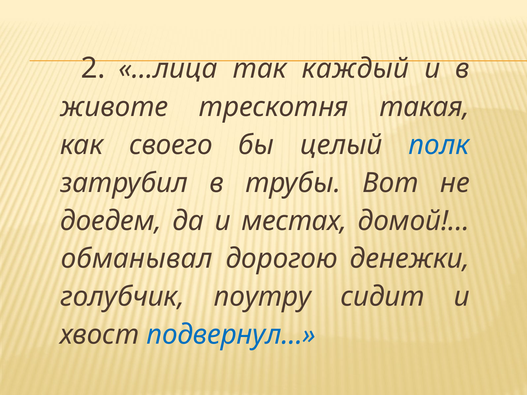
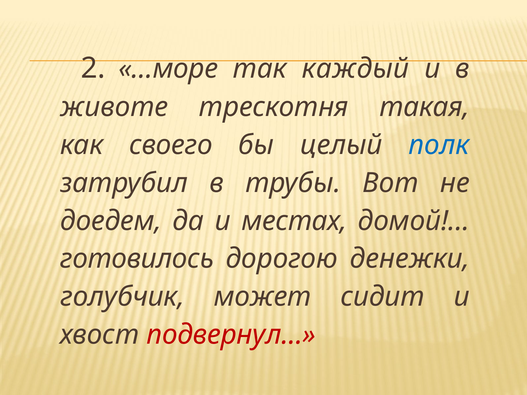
…лица: …лица -> …море
обманывал: обманывал -> готовилось
поутру: поутру -> может
подвернул… colour: blue -> red
